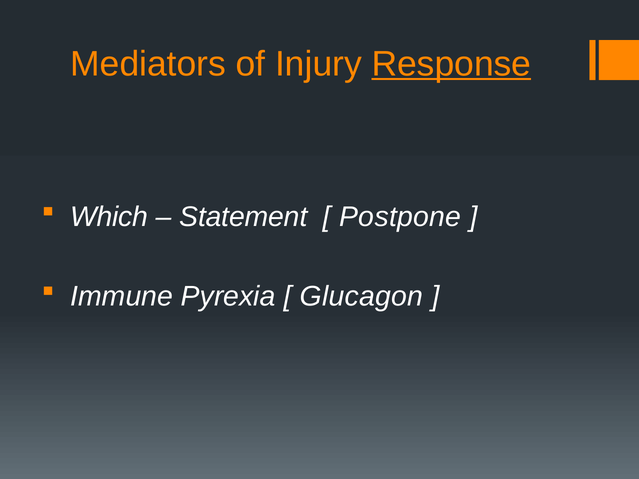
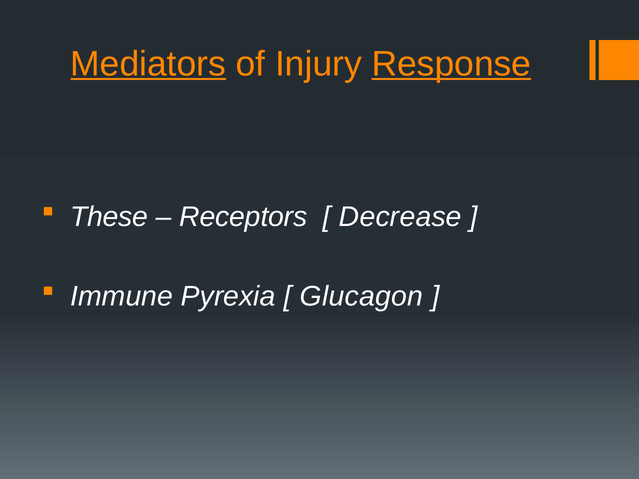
Mediators underline: none -> present
Which: Which -> These
Statement: Statement -> Receptors
Postpone: Postpone -> Decrease
